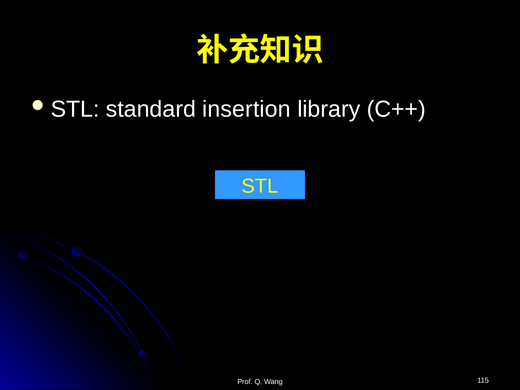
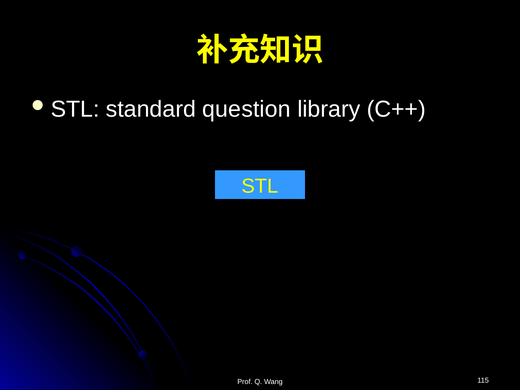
insertion: insertion -> question
